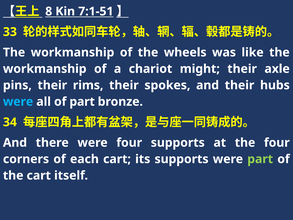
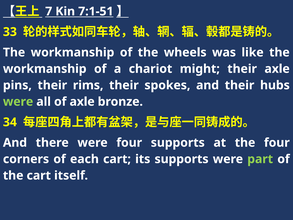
8: 8 -> 7
were at (18, 102) colour: light blue -> light green
of part: part -> axle
